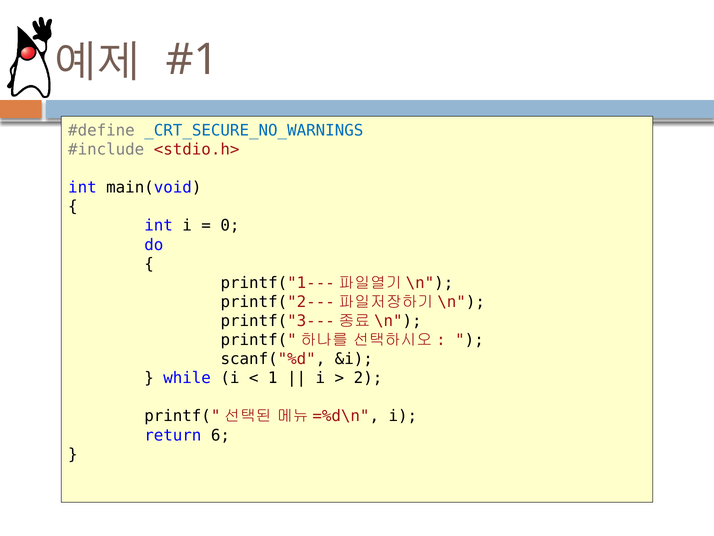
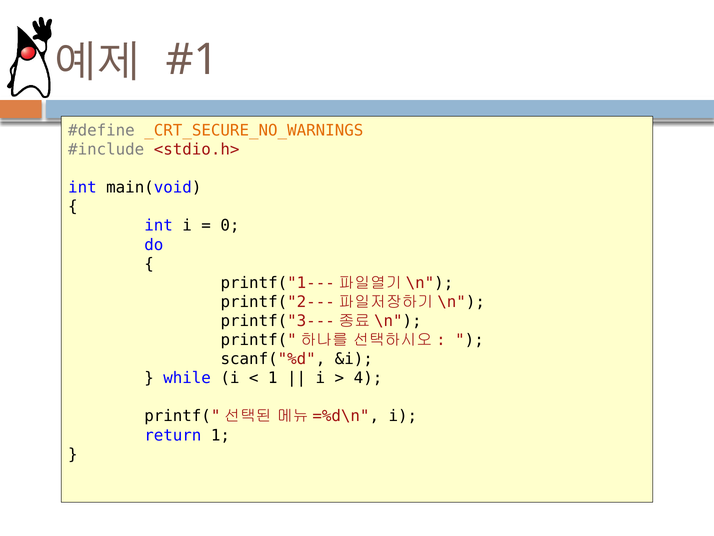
_CRT_SECURE_NO_WARNINGS colour: blue -> orange
2: 2 -> 4
return 6: 6 -> 1
